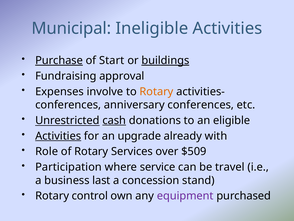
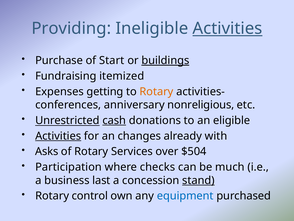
Municipal: Municipal -> Providing
Activities at (227, 28) underline: none -> present
Purchase underline: present -> none
approval: approval -> itemized
involve: involve -> getting
anniversary conferences: conferences -> nonreligious
upgrade: upgrade -> changes
Role: Role -> Asks
$509: $509 -> $504
service: service -> checks
travel: travel -> much
stand underline: none -> present
equipment colour: purple -> blue
